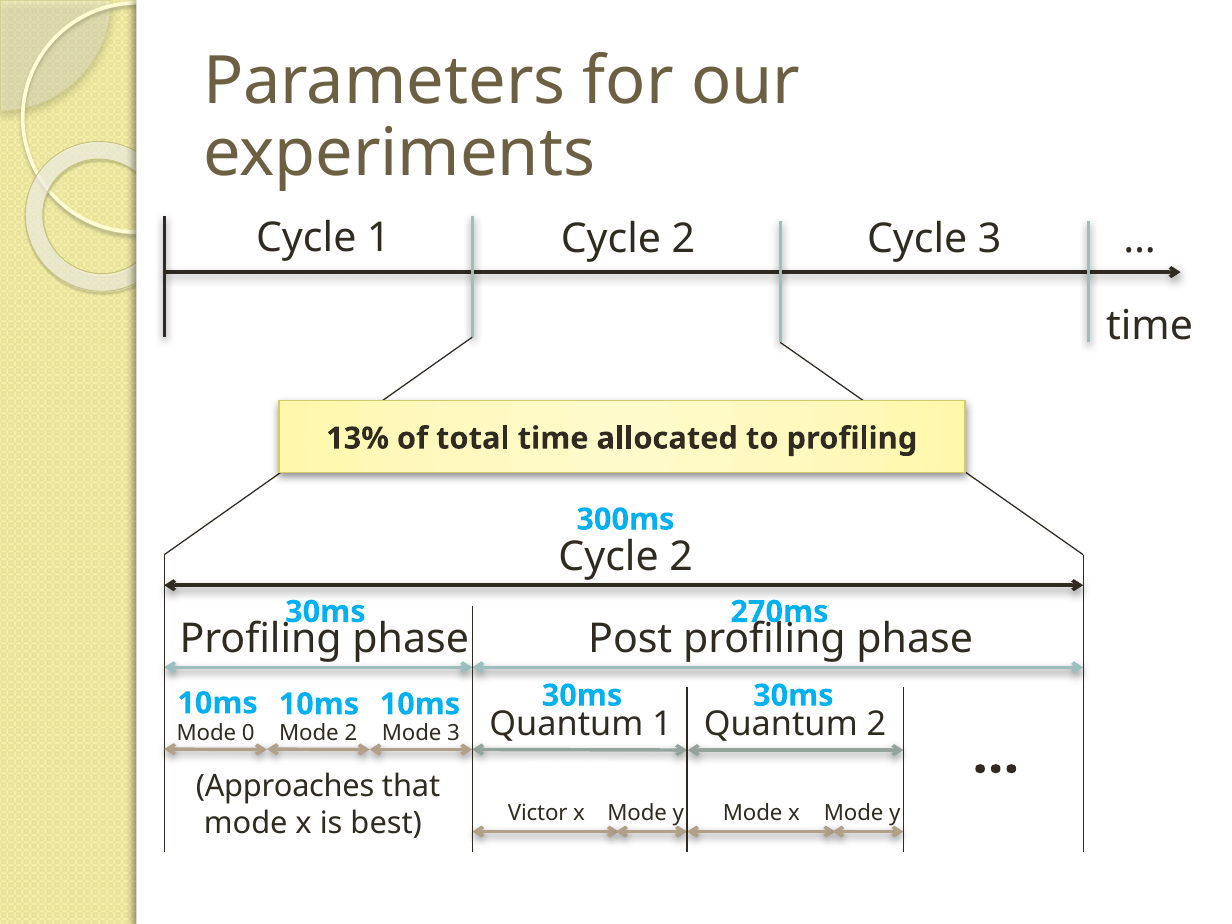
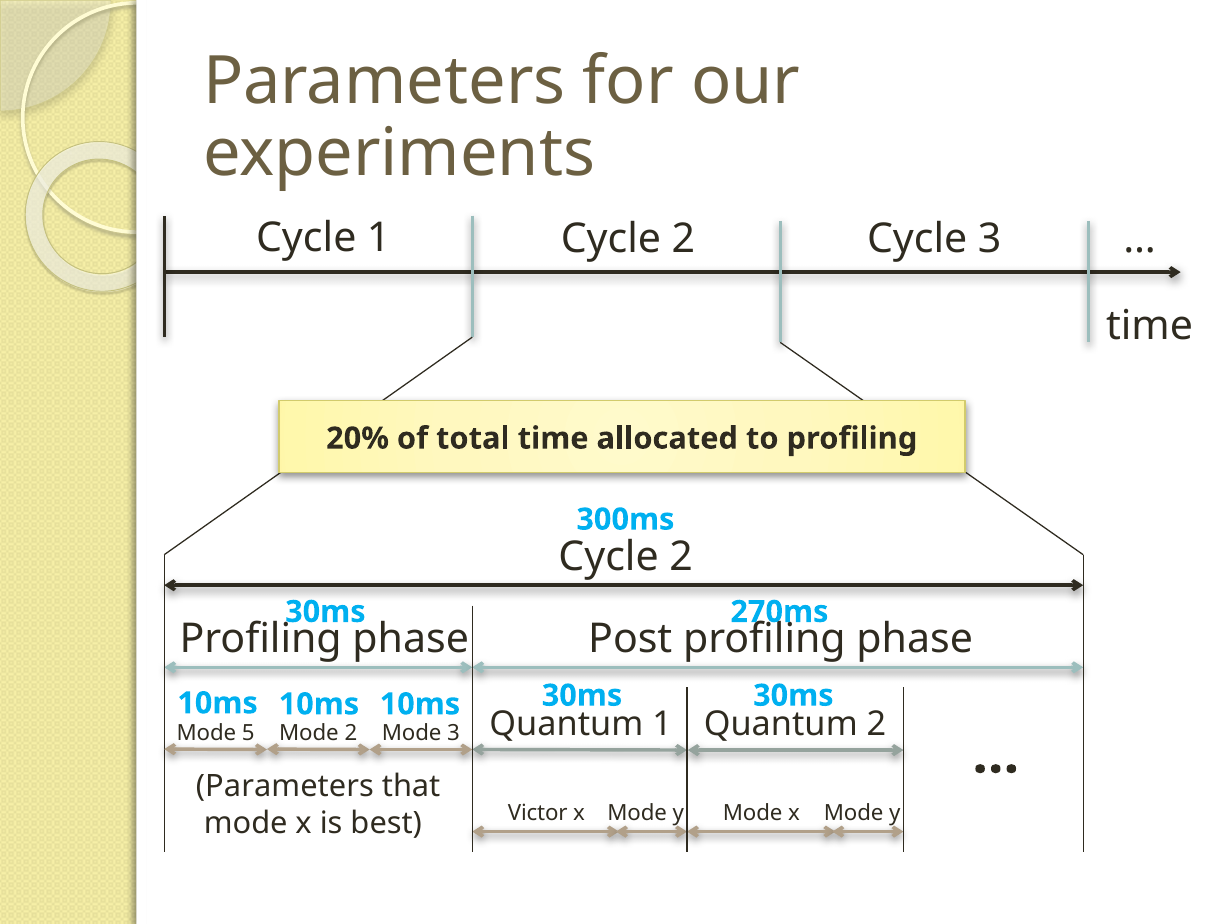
13%: 13% -> 20%
0: 0 -> 5
Approaches at (285, 786): Approaches -> Parameters
